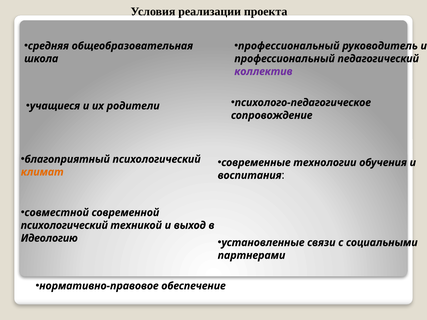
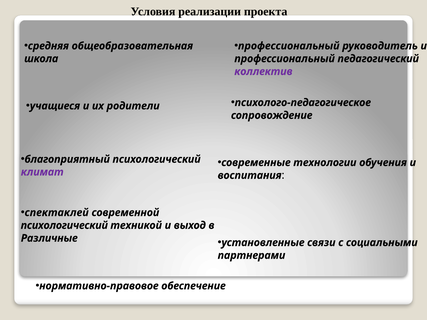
климат colour: orange -> purple
совместной: совместной -> спектаклей
Идеологию: Идеологию -> Различные
